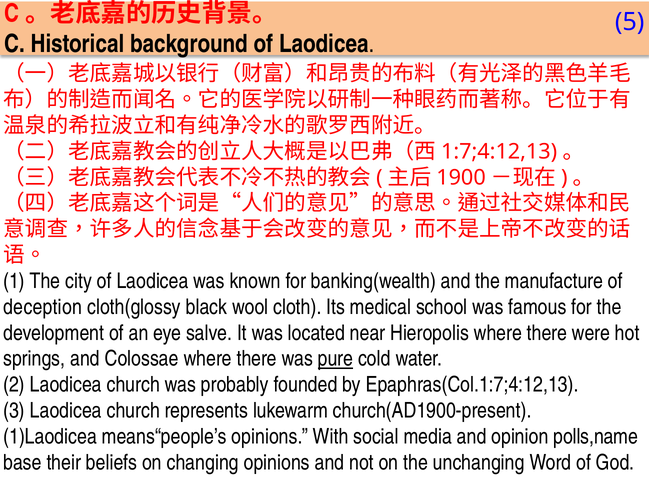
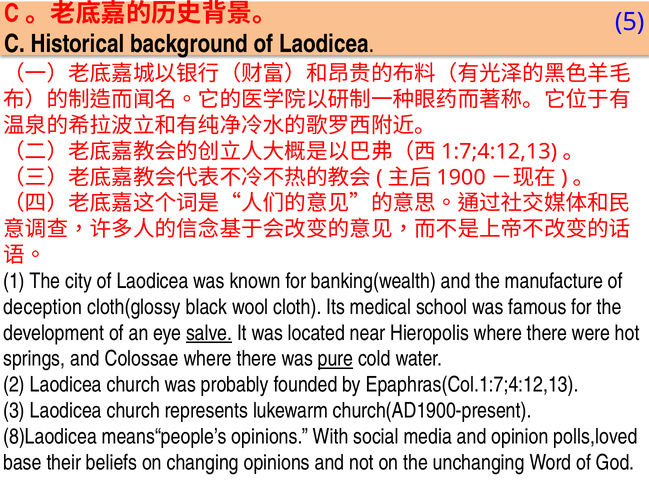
salve underline: none -> present
1)Laodicea: 1)Laodicea -> 8)Laodicea
polls,name: polls,name -> polls,loved
